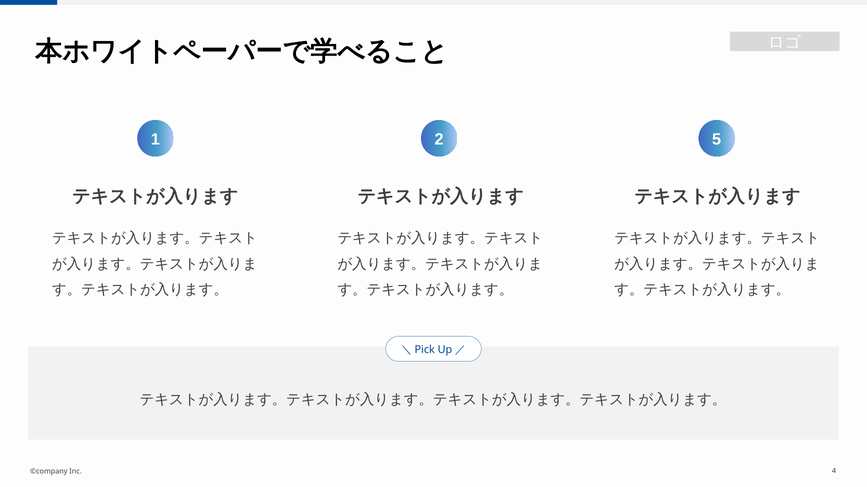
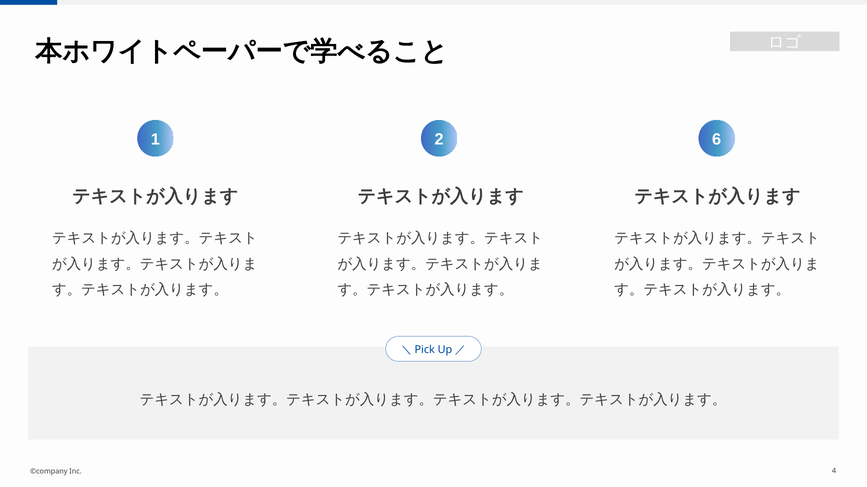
5: 5 -> 6
